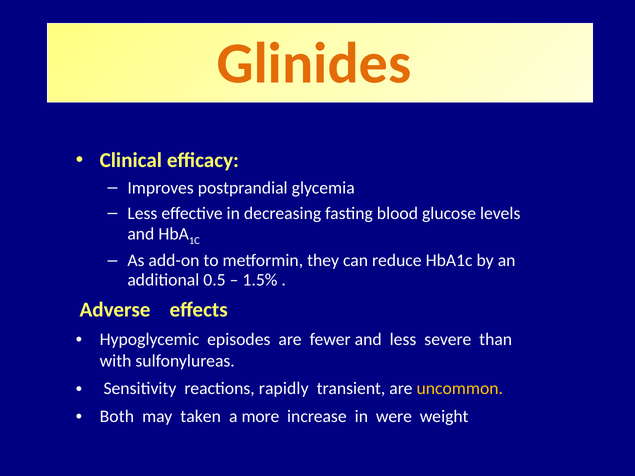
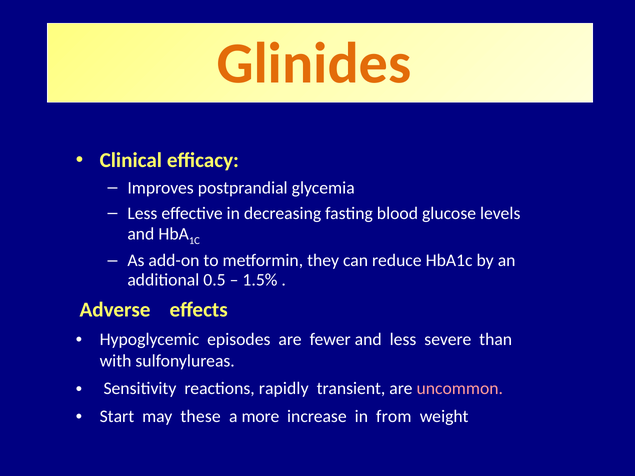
uncommon colour: yellow -> pink
Both: Both -> Start
taken: taken -> these
were: were -> from
